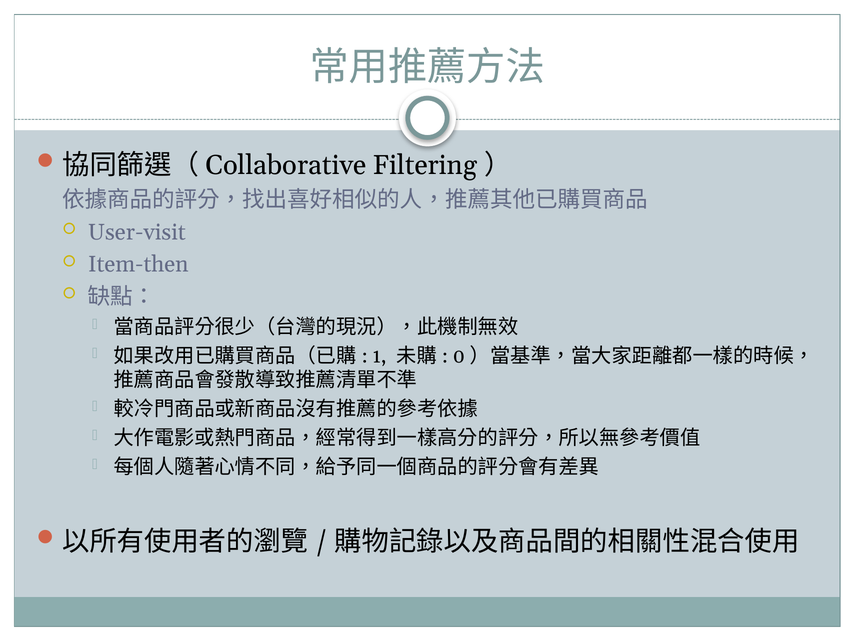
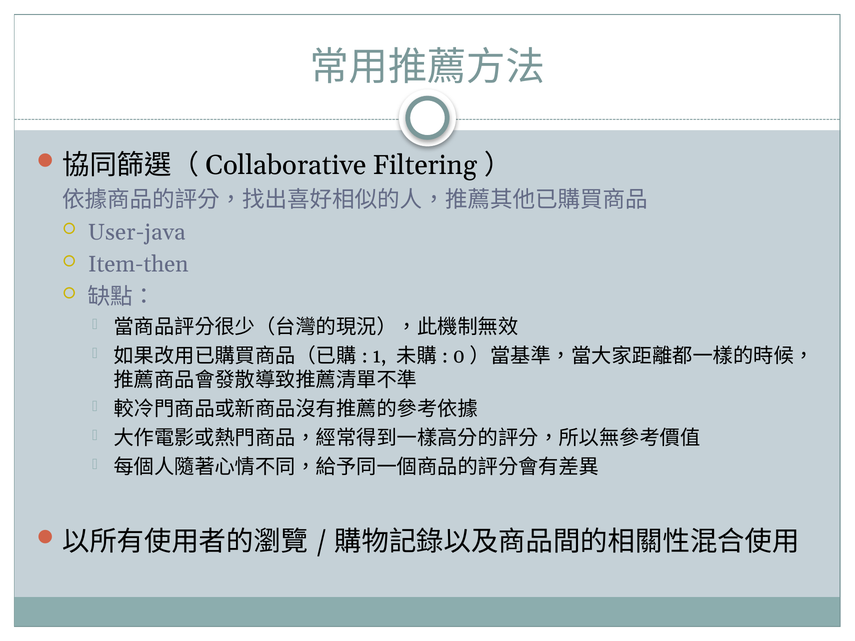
User-visit: User-visit -> User-java
